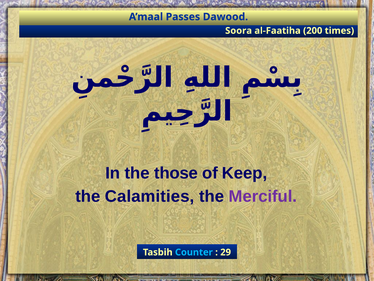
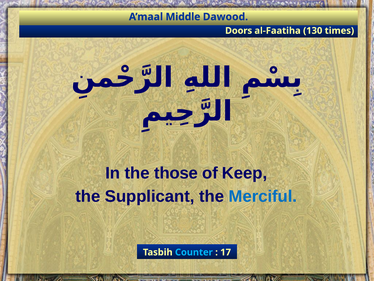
Passes: Passes -> Middle
Soora: Soora -> Doors
200: 200 -> 130
Calamities: Calamities -> Supplicant
Merciful colour: purple -> blue
29: 29 -> 17
